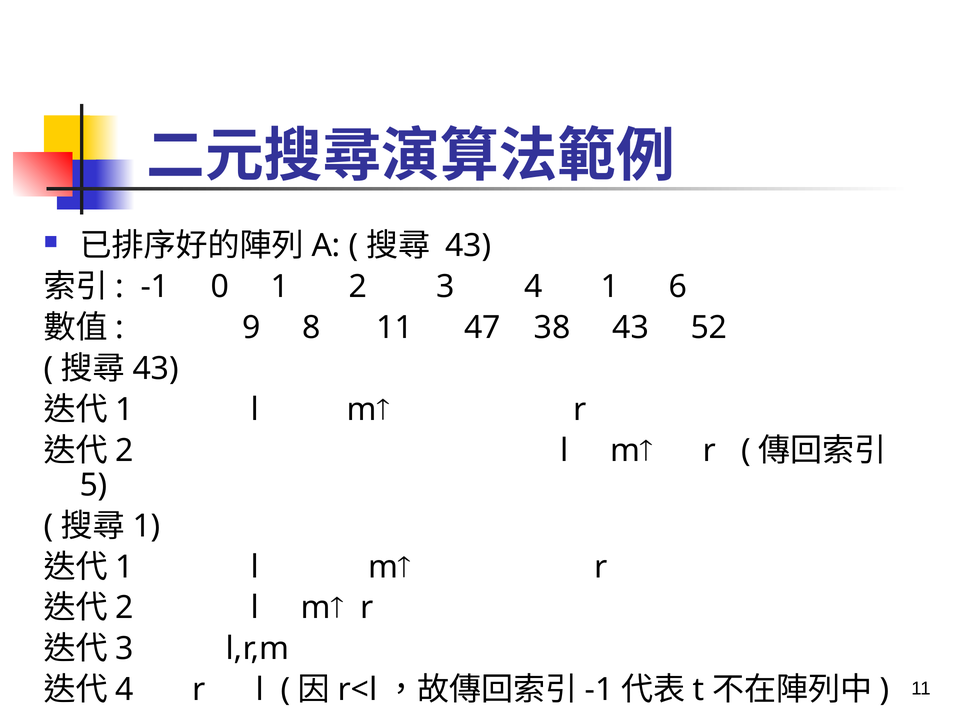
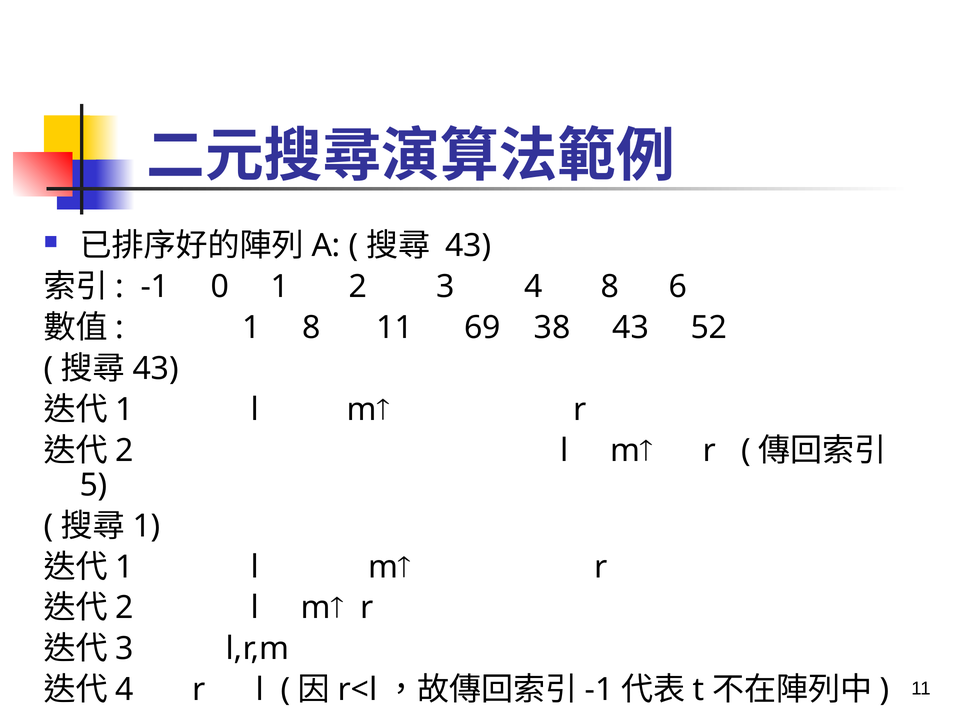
4 1: 1 -> 8
9 at (252, 328): 9 -> 1
47: 47 -> 69
